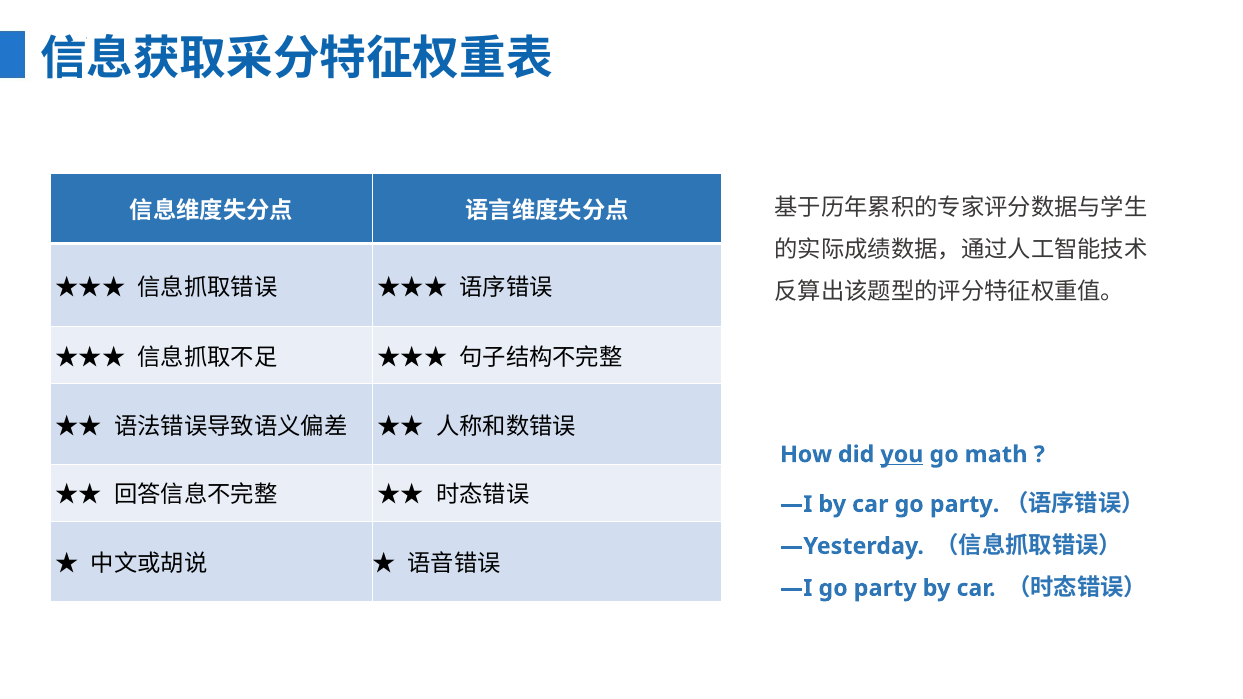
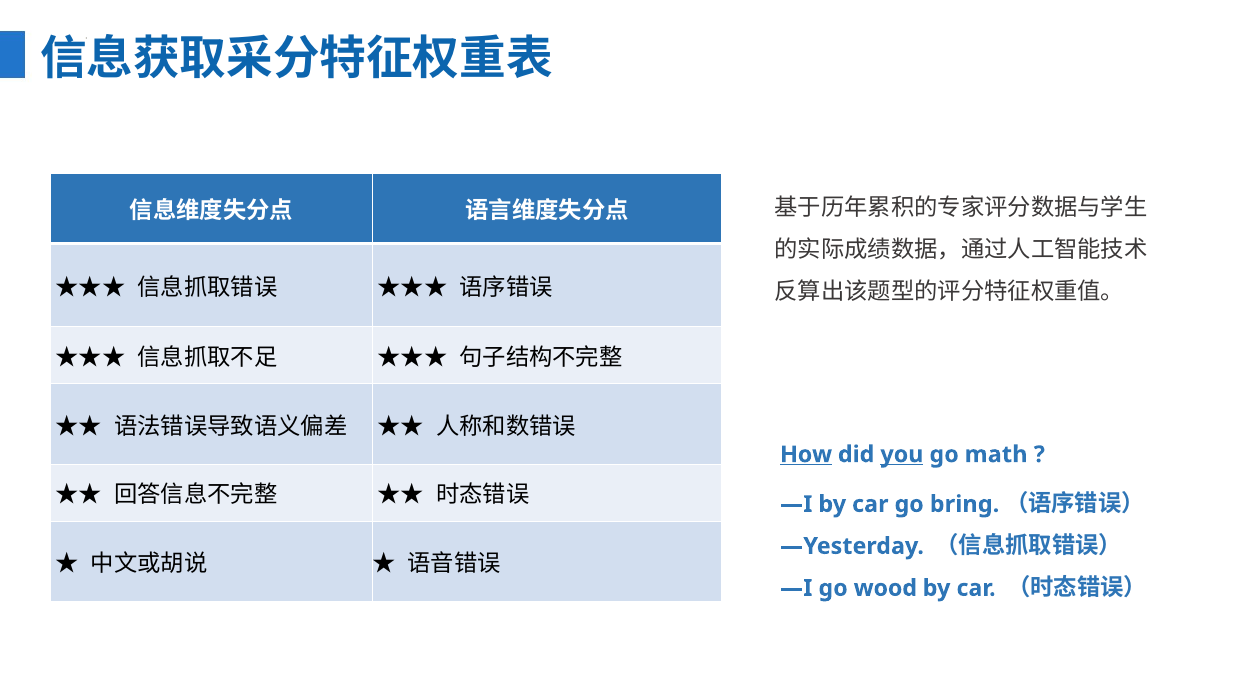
How underline: none -> present
car go party: party -> bring
—I go party: party -> wood
